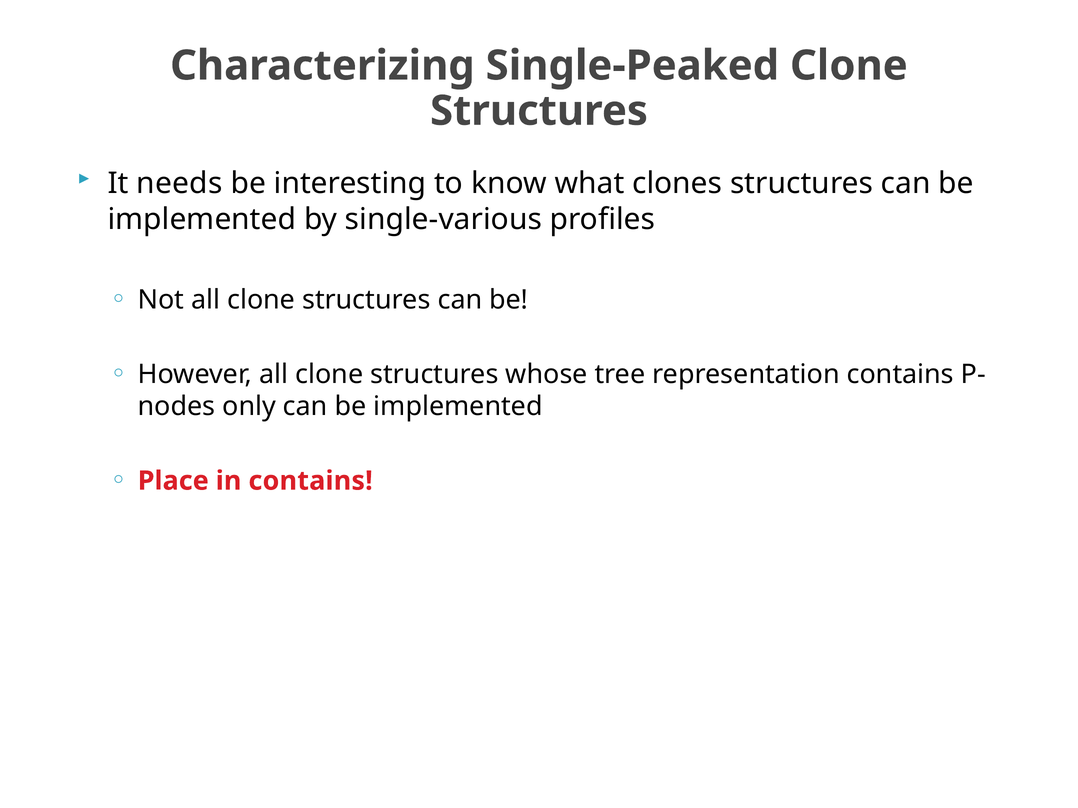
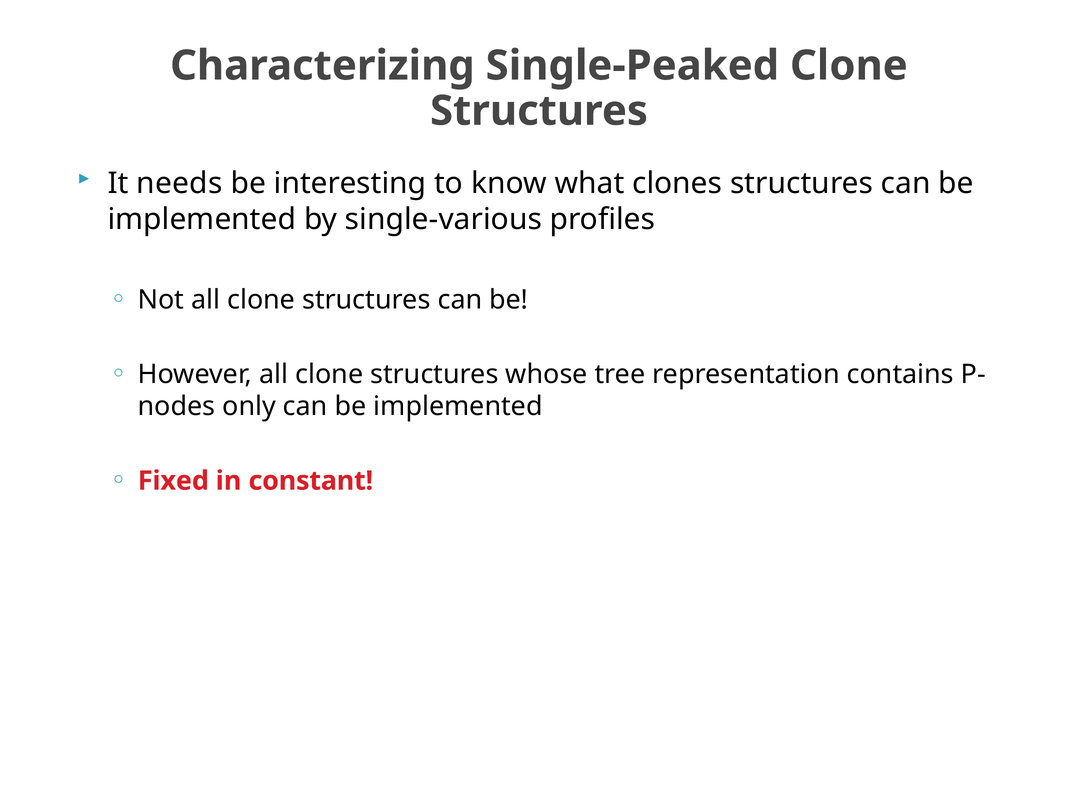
Place: Place -> Fixed
in contains: contains -> constant
